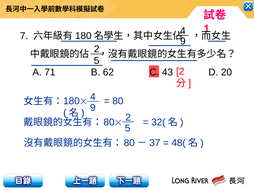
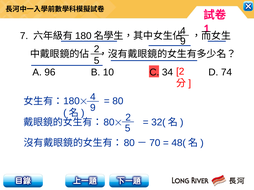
71: 71 -> 96
62: 62 -> 10
43: 43 -> 34
20: 20 -> 74
37: 37 -> 70
